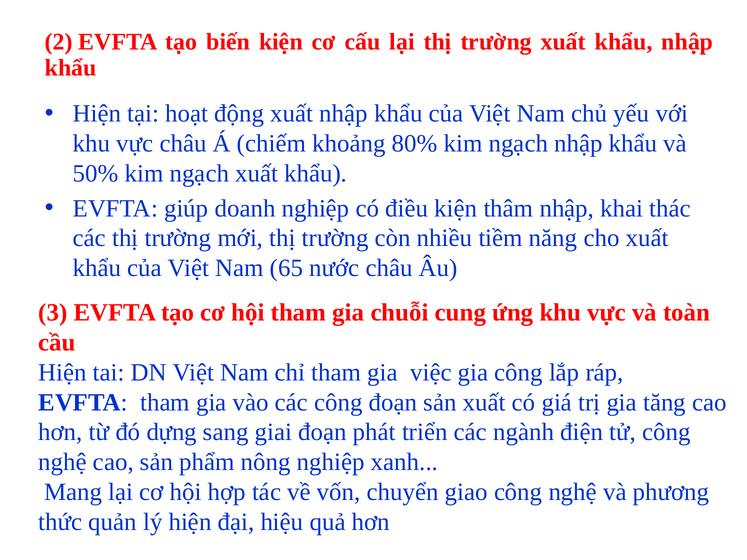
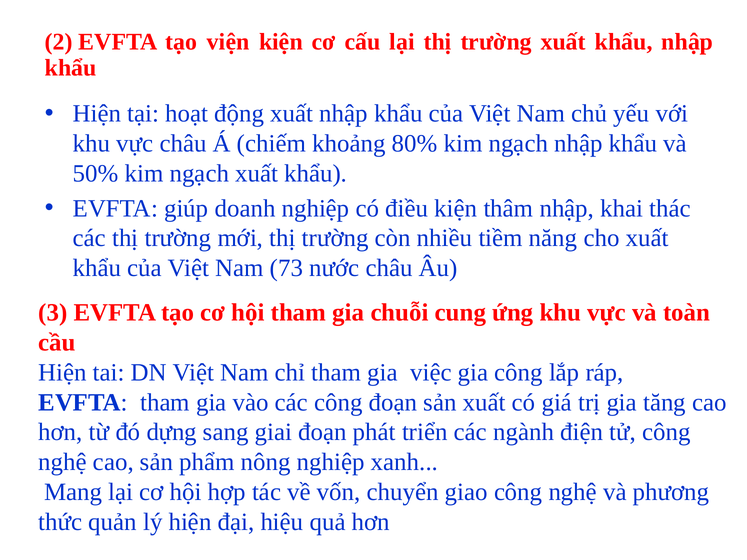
biến: biến -> viện
65: 65 -> 73
